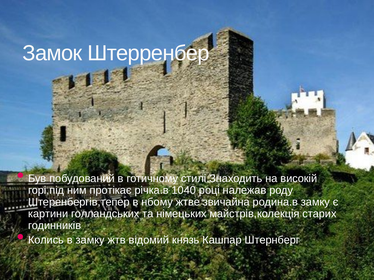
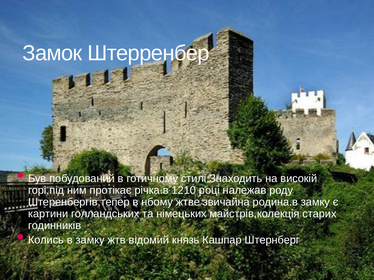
1040: 1040 -> 1210
